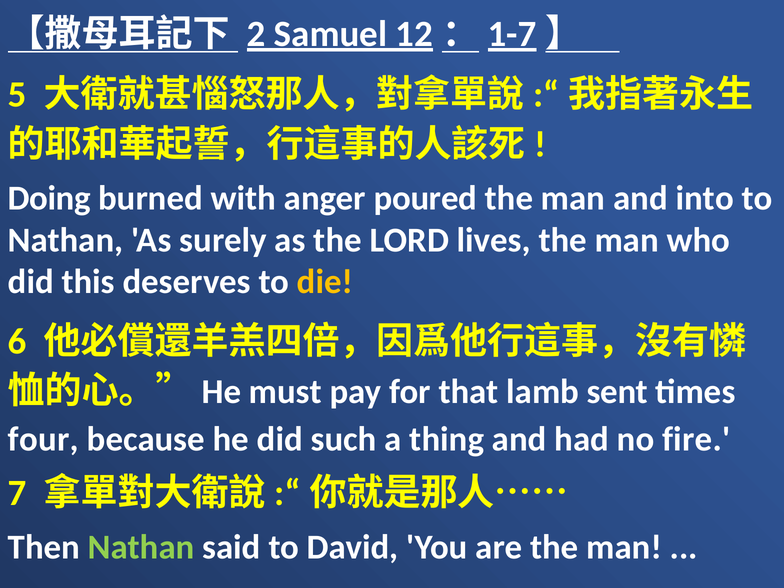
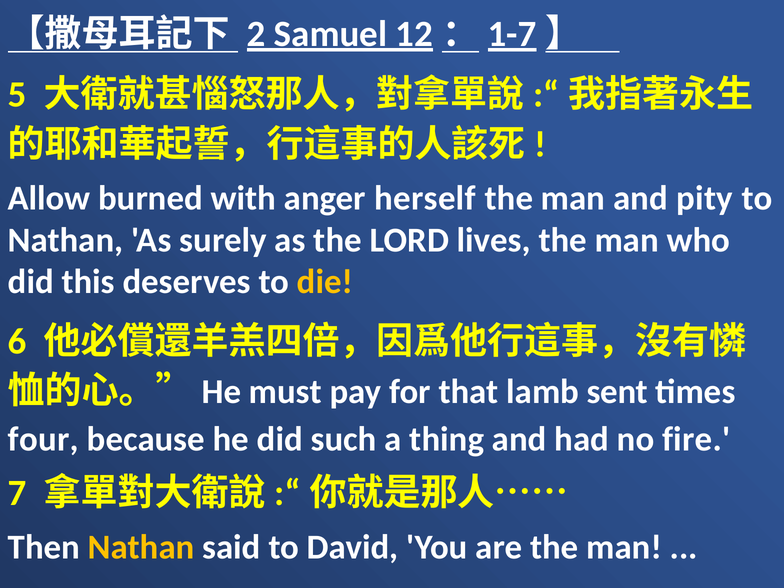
Doing: Doing -> Allow
poured: poured -> herself
into: into -> pity
Nathan at (141, 547) colour: light green -> yellow
